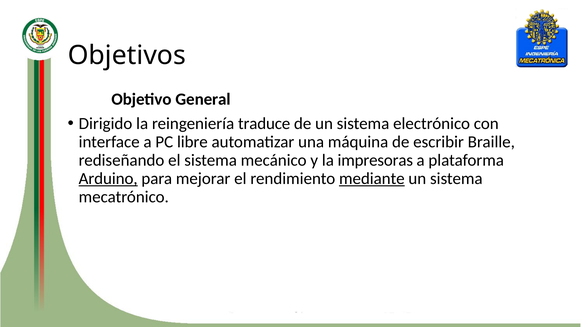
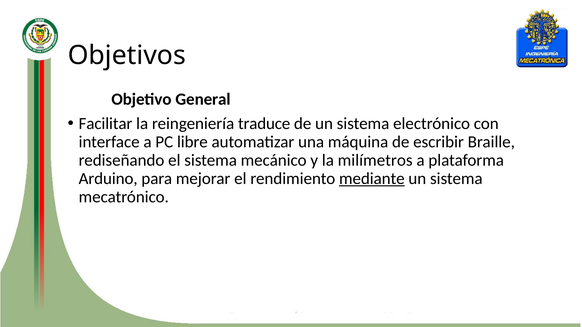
Dirigido: Dirigido -> Facilitar
impresoras: impresoras -> milímetros
Arduino underline: present -> none
